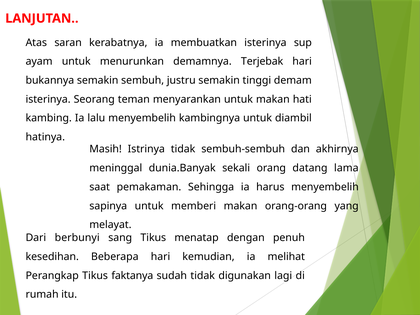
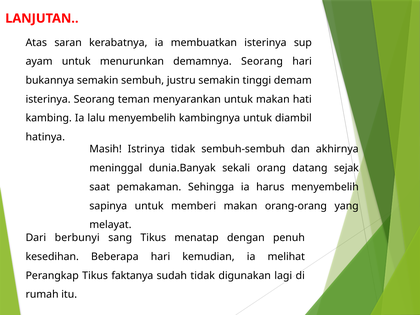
demamnya Terjebak: Terjebak -> Seorang
lama: lama -> sejak
